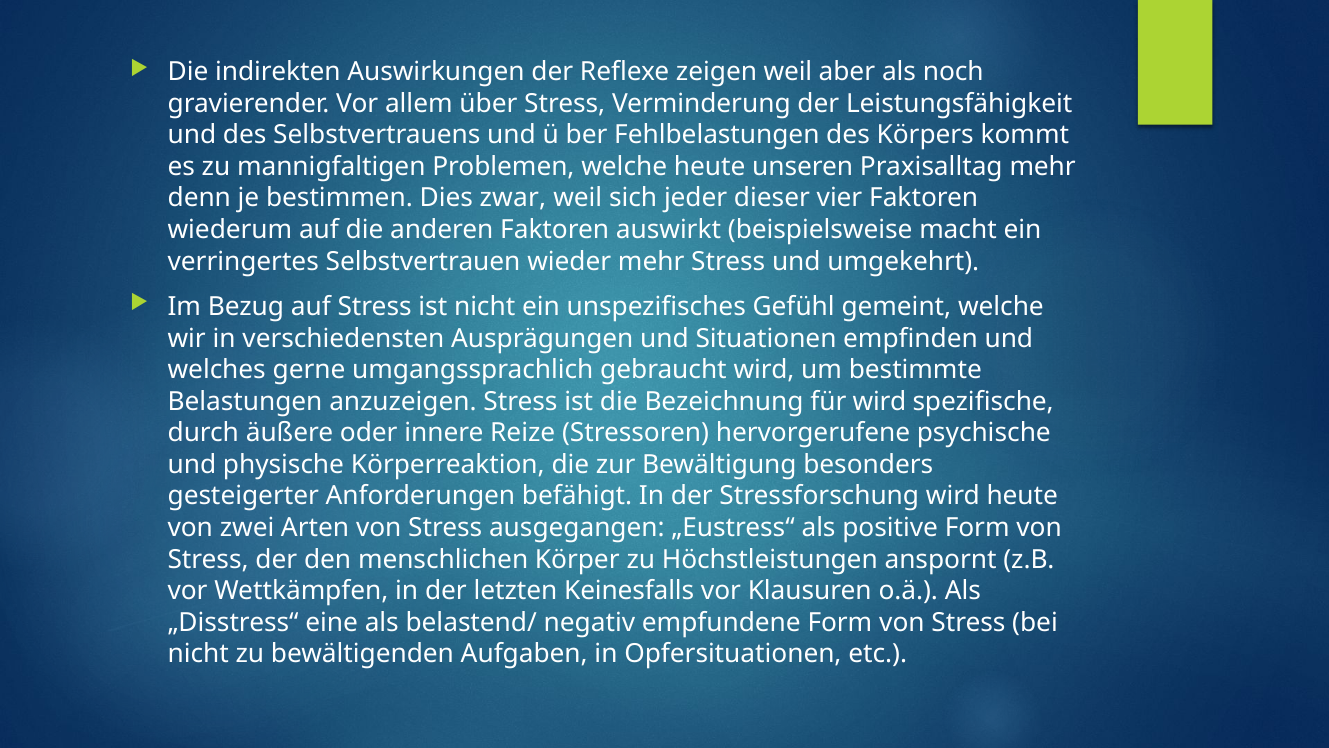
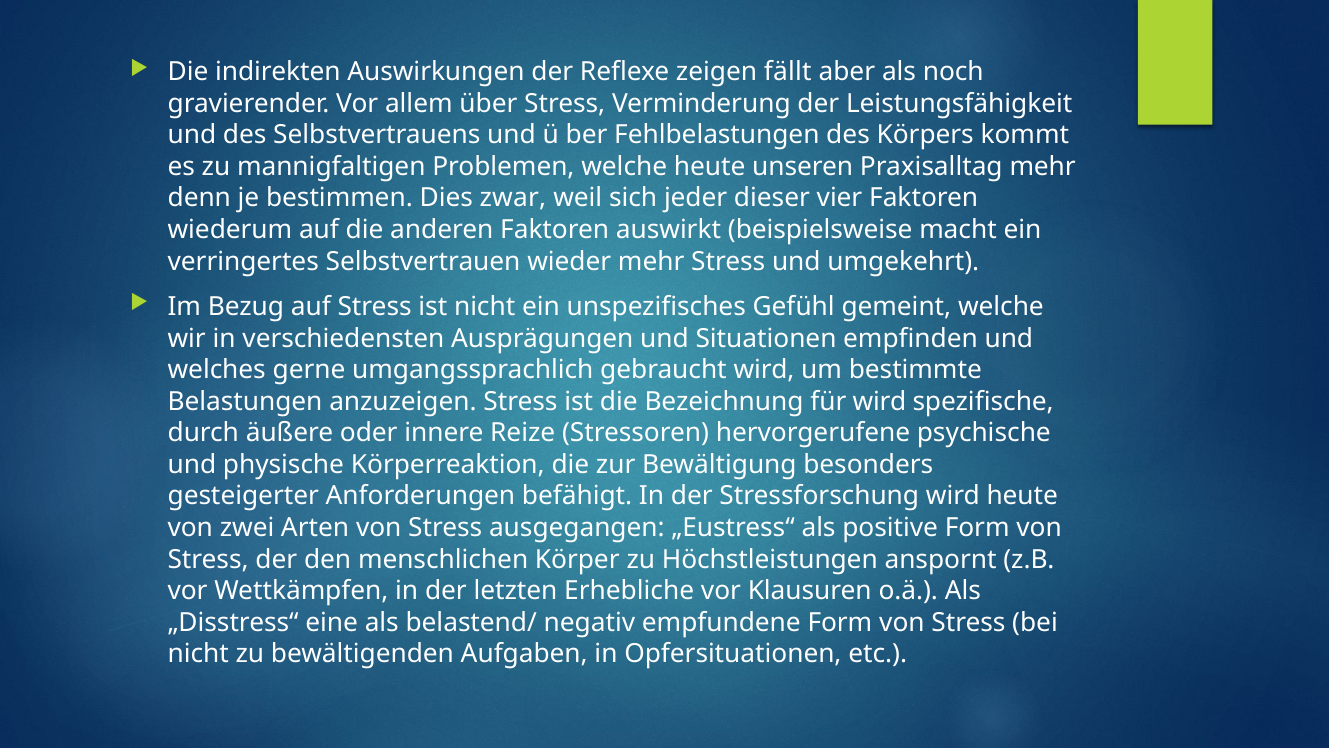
zeigen weil: weil -> fällt
Keinesfalls: Keinesfalls -> Erhebliche
